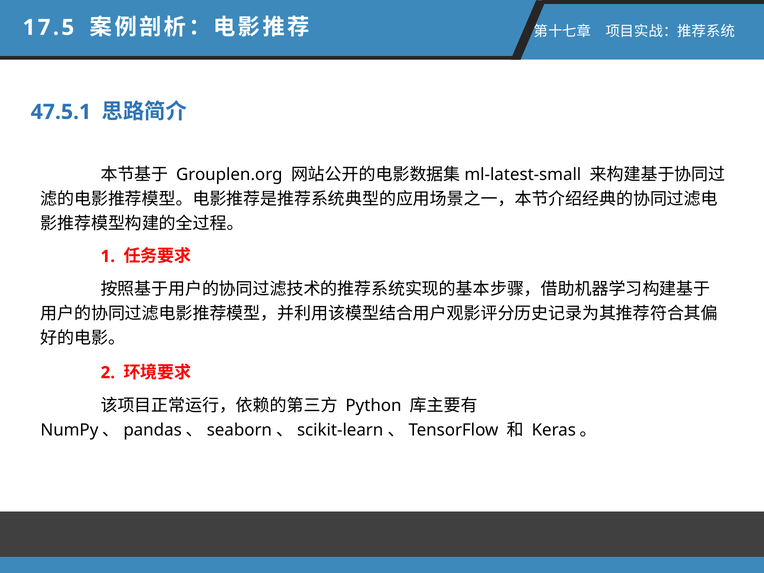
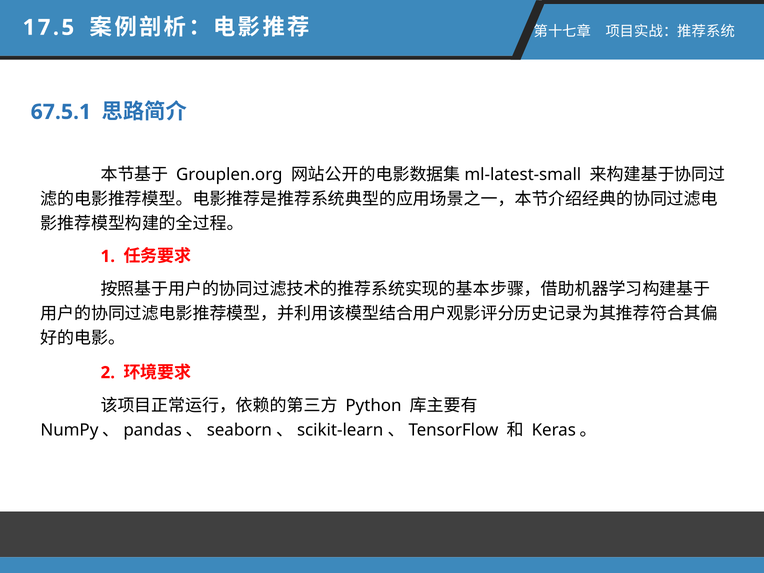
47.5.1: 47.5.1 -> 67.5.1
